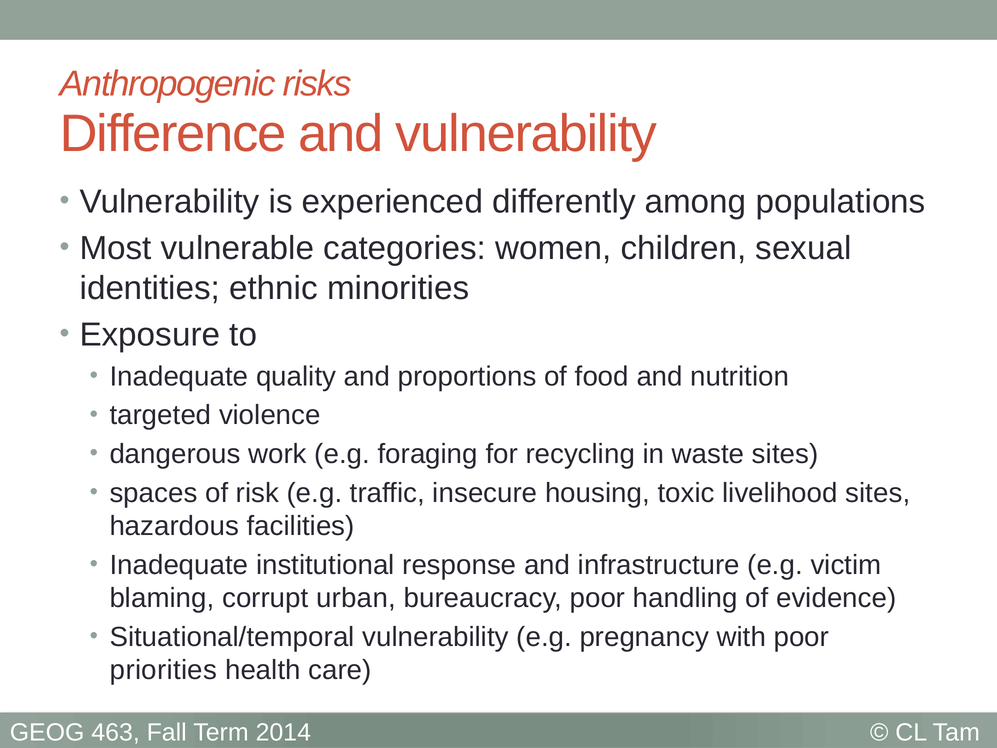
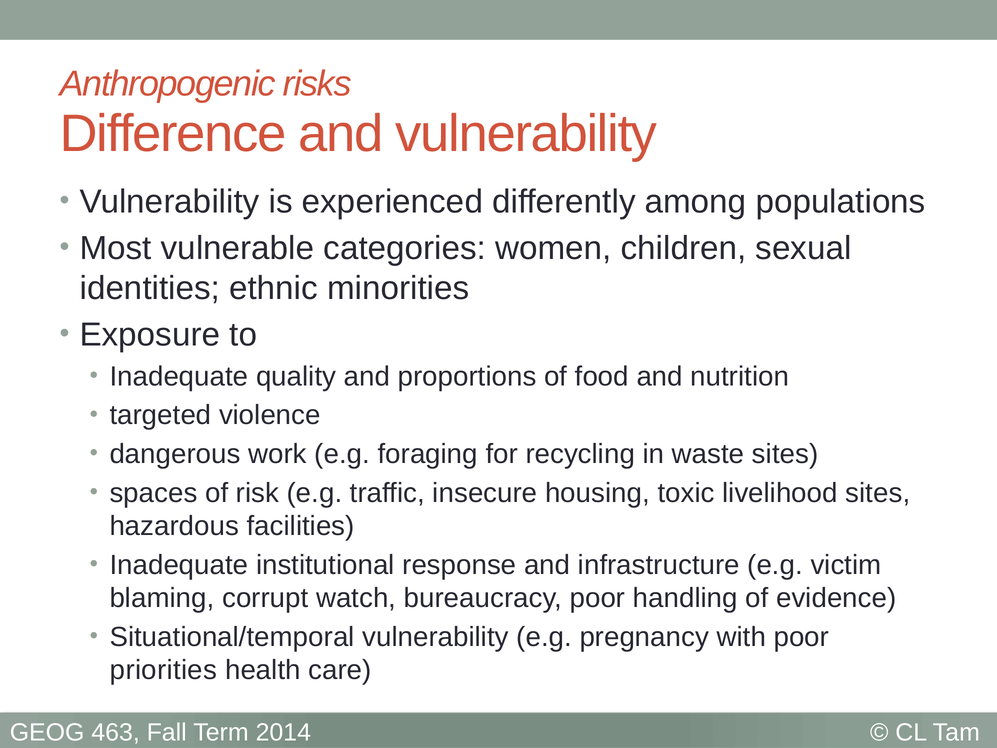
urban: urban -> watch
